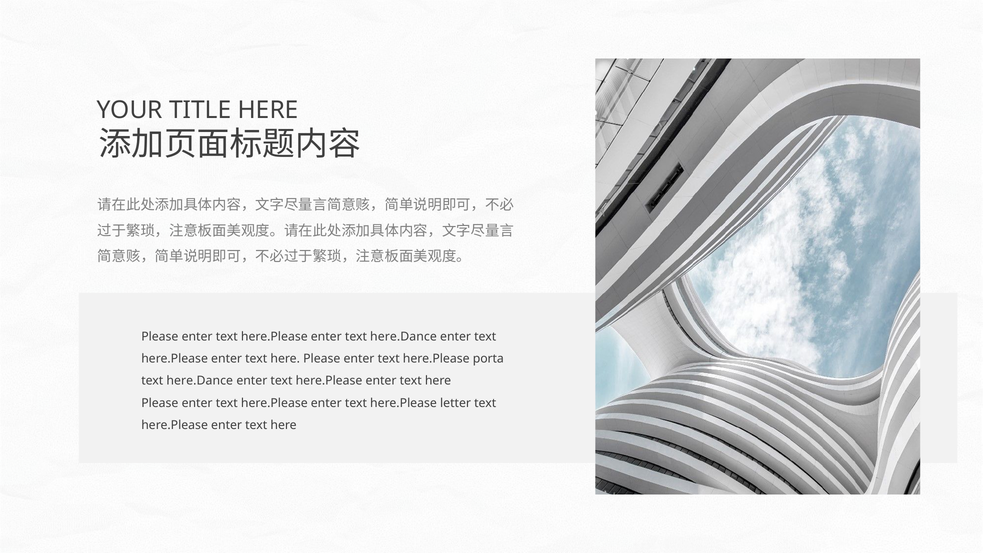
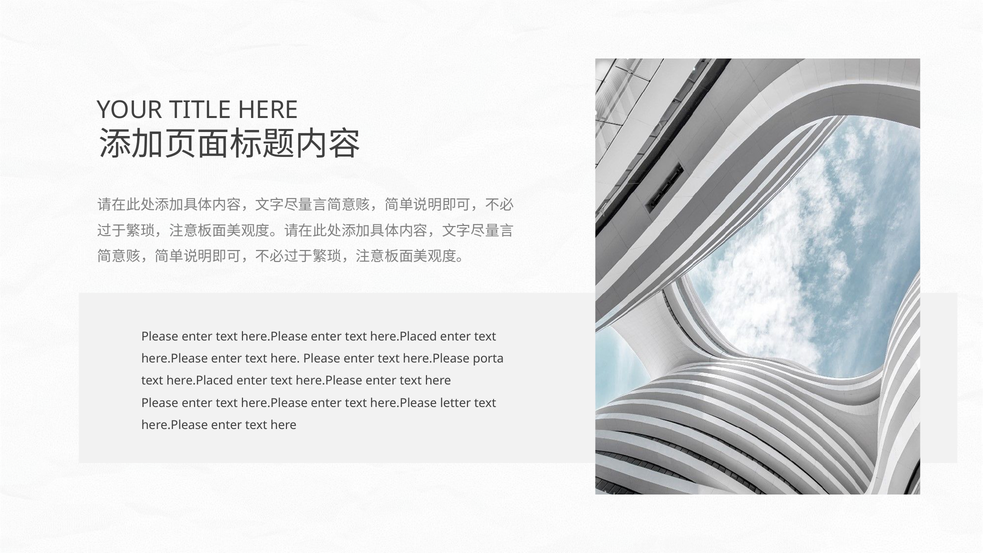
enter text here.Dance: here.Dance -> here.Placed
here.Dance at (200, 381): here.Dance -> here.Placed
